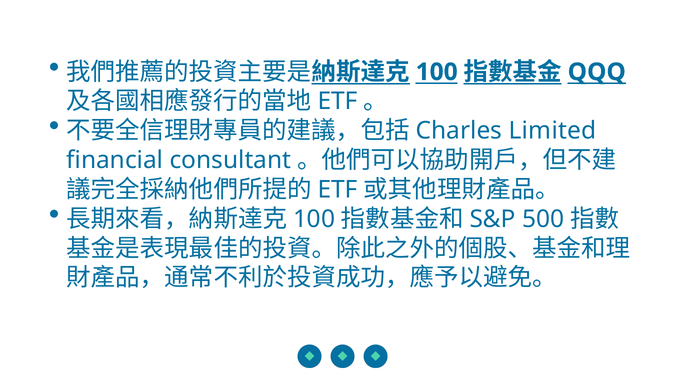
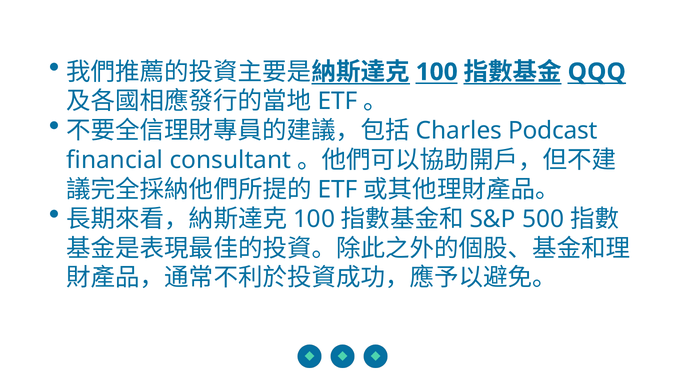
Limited: Limited -> Podcast
